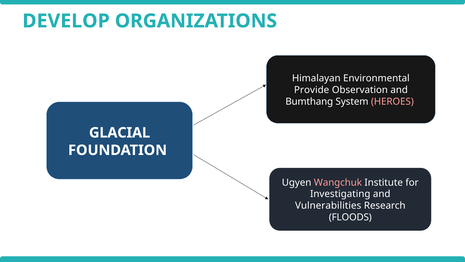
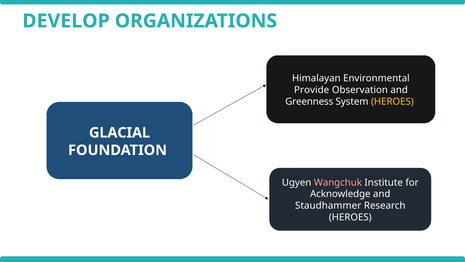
Bumthang: Bumthang -> Greenness
HEROES at (392, 101) colour: pink -> yellow
Investigating: Investigating -> Acknowledge
Vulnerabilities: Vulnerabilities -> Staudhammer
FLOODS at (350, 217): FLOODS -> HEROES
